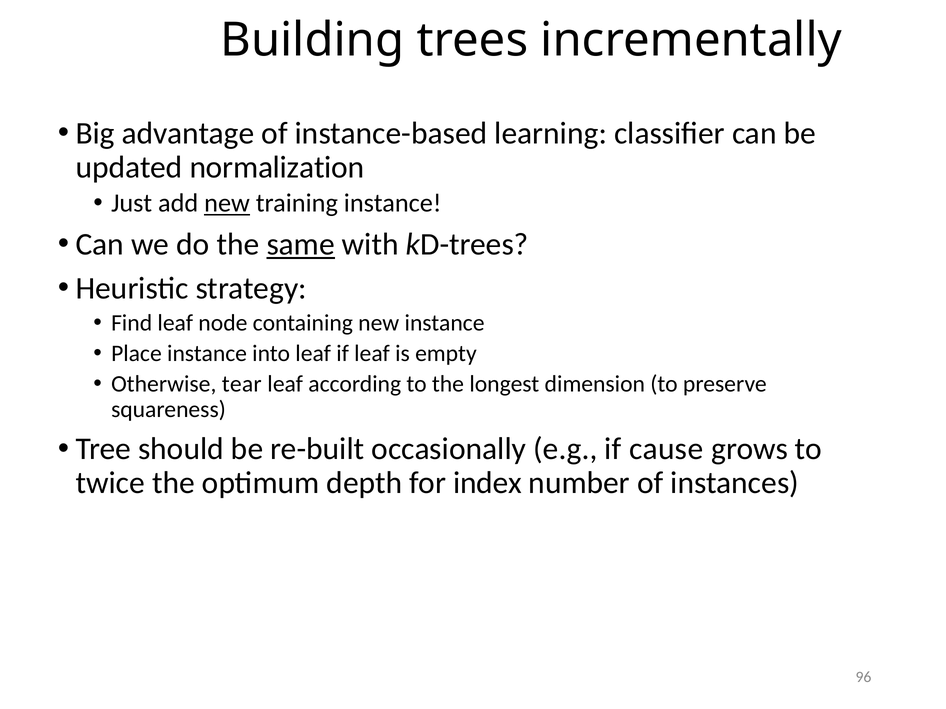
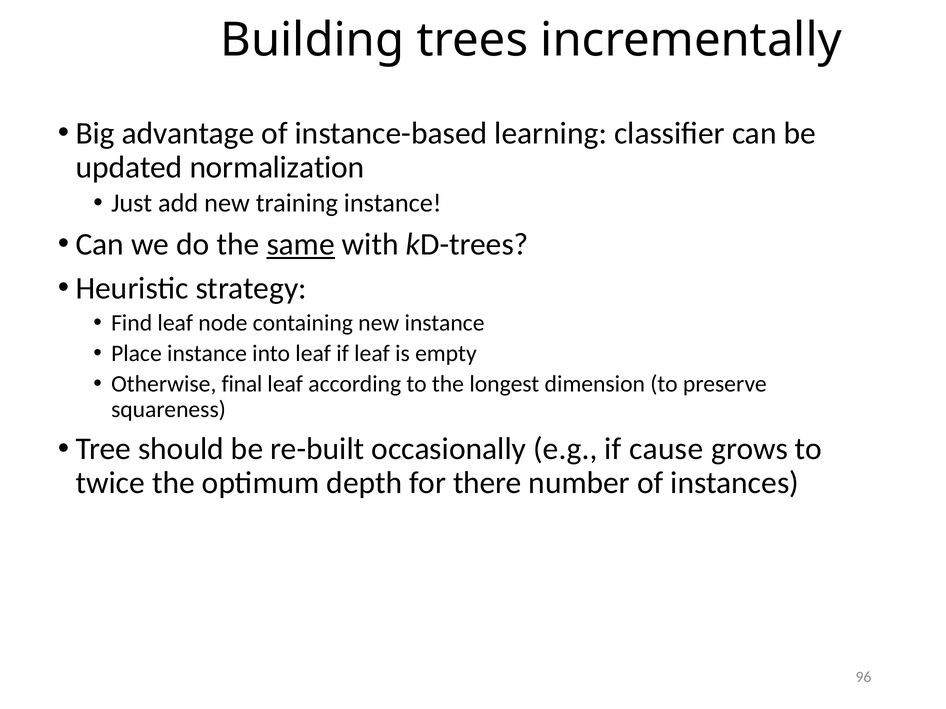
new at (227, 203) underline: present -> none
tear: tear -> final
index: index -> there
